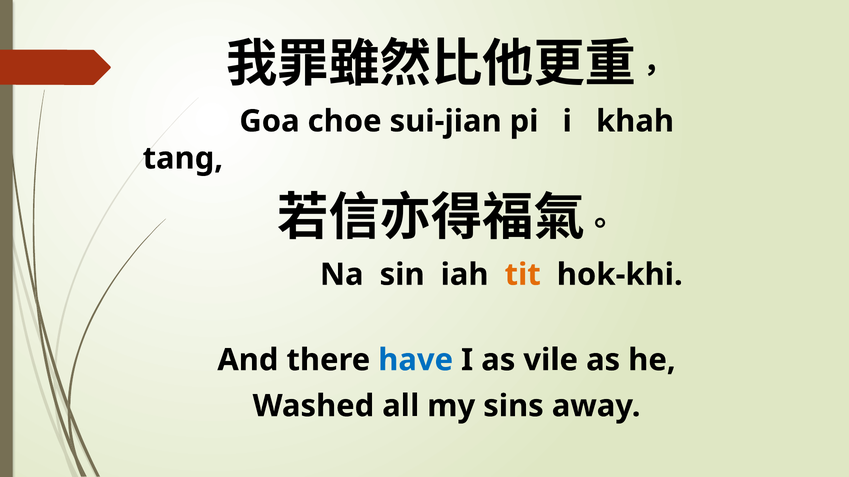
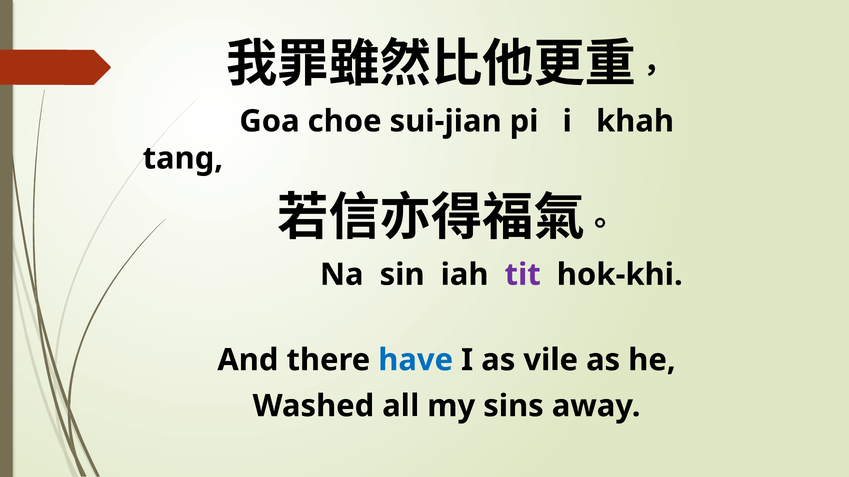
tit colour: orange -> purple
